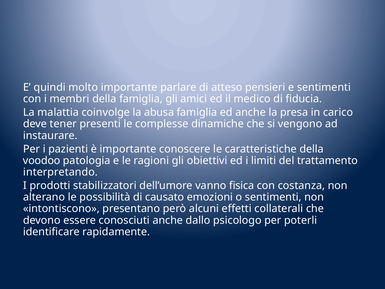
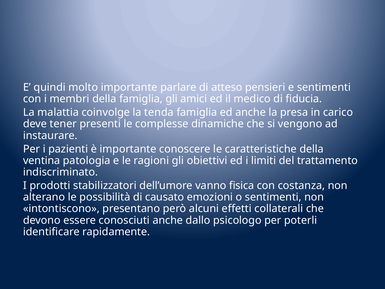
abusa: abusa -> tenda
voodoo: voodoo -> ventina
interpretando: interpretando -> indiscriminato
